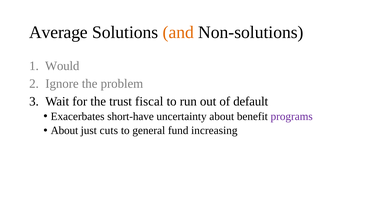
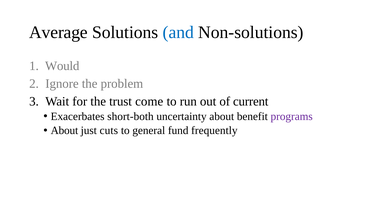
and colour: orange -> blue
fiscal: fiscal -> come
default: default -> current
short-have: short-have -> short-both
increasing: increasing -> frequently
